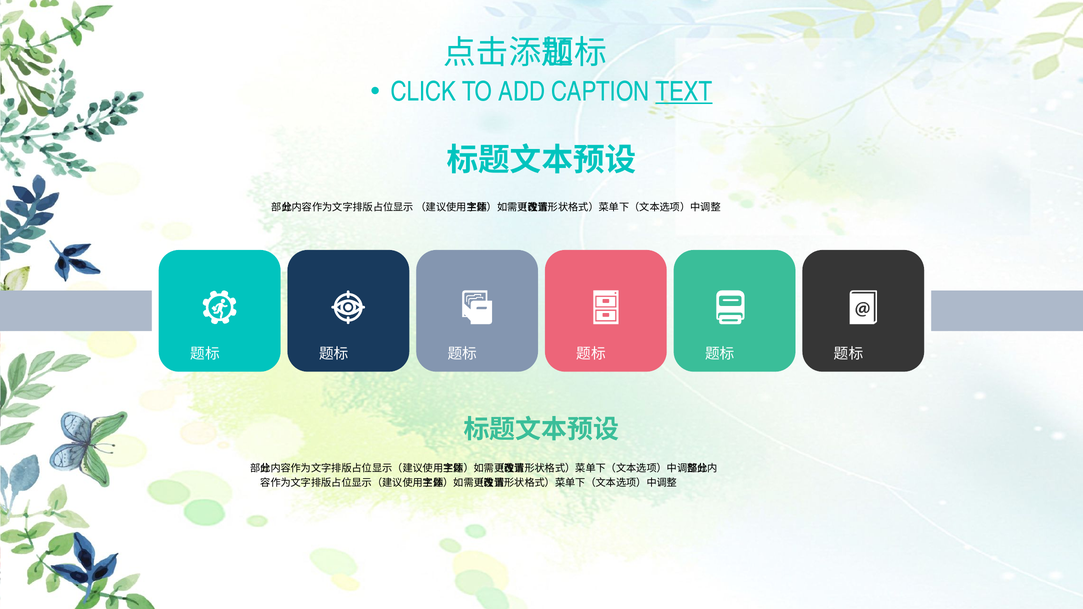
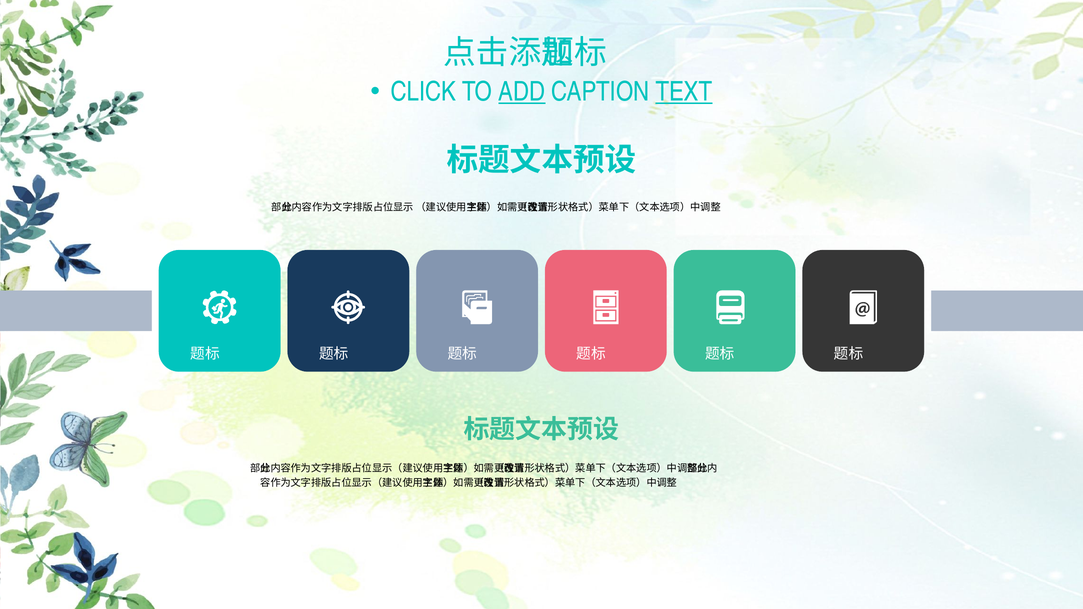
ADD underline: none -> present
